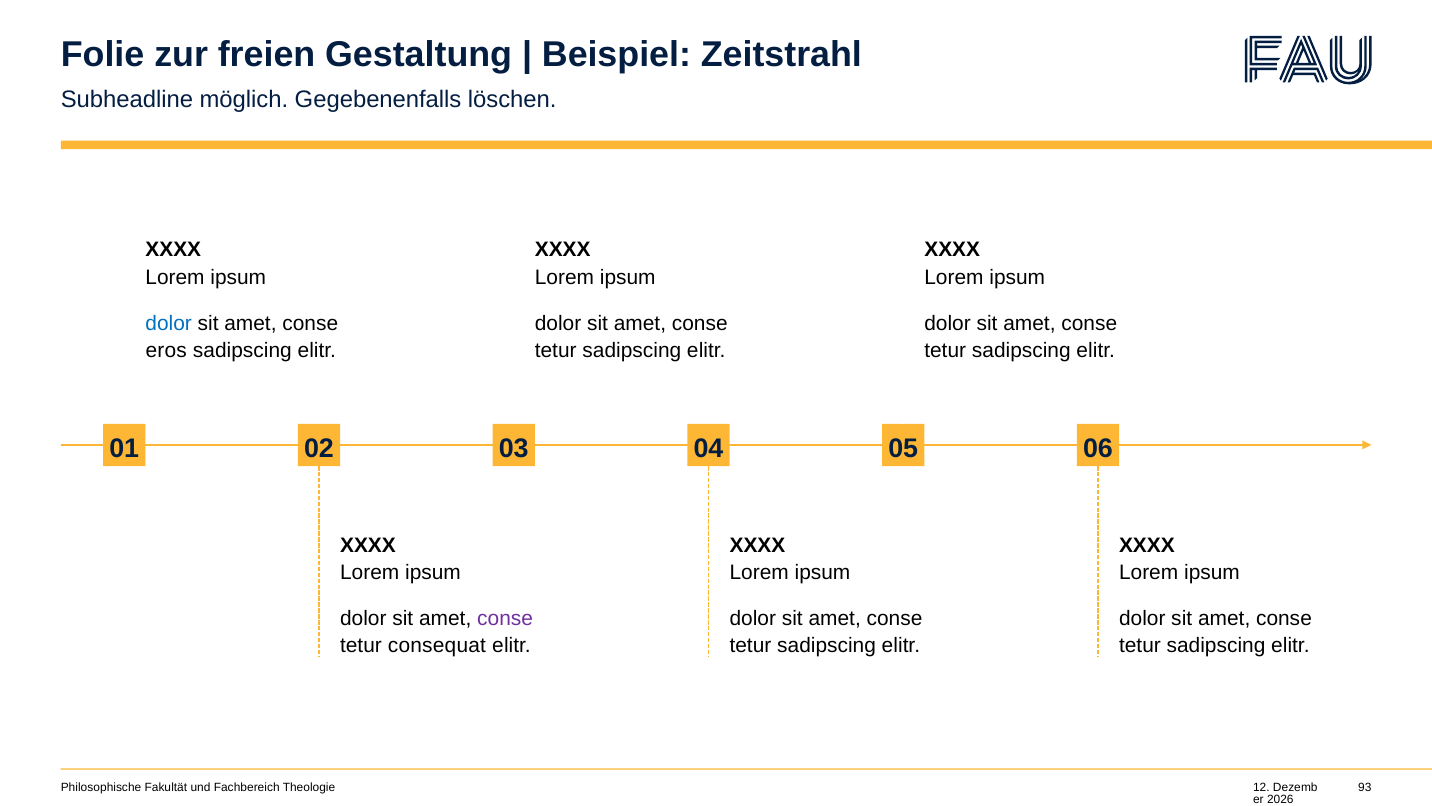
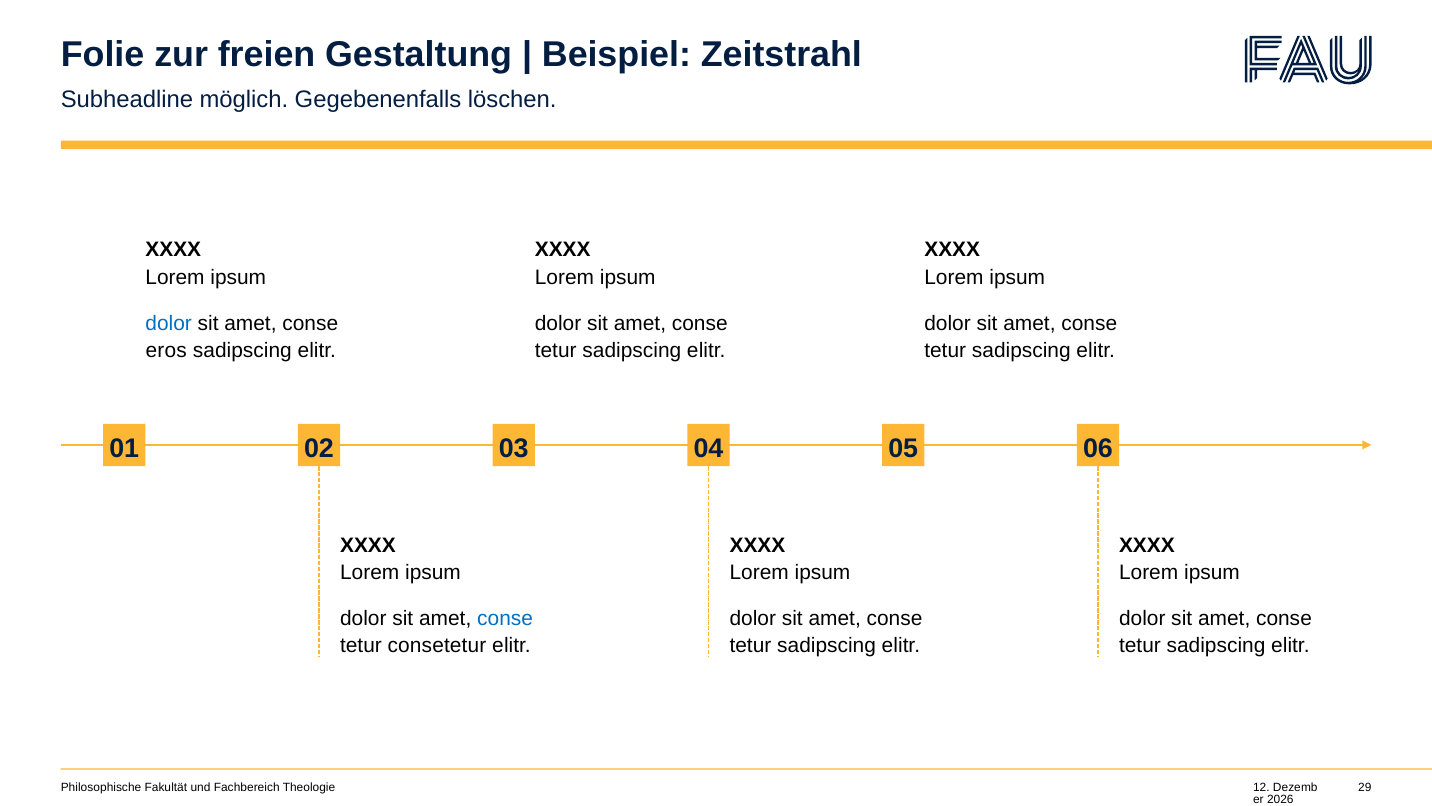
conse at (505, 618) colour: purple -> blue
consequat: consequat -> consetetur
93: 93 -> 29
